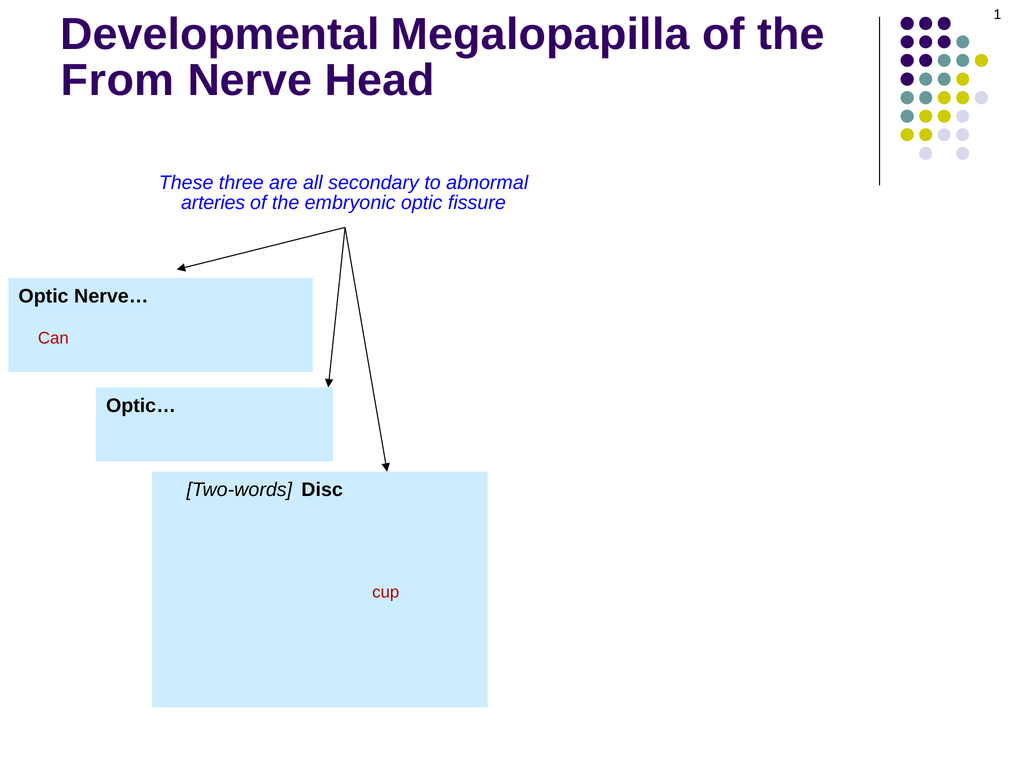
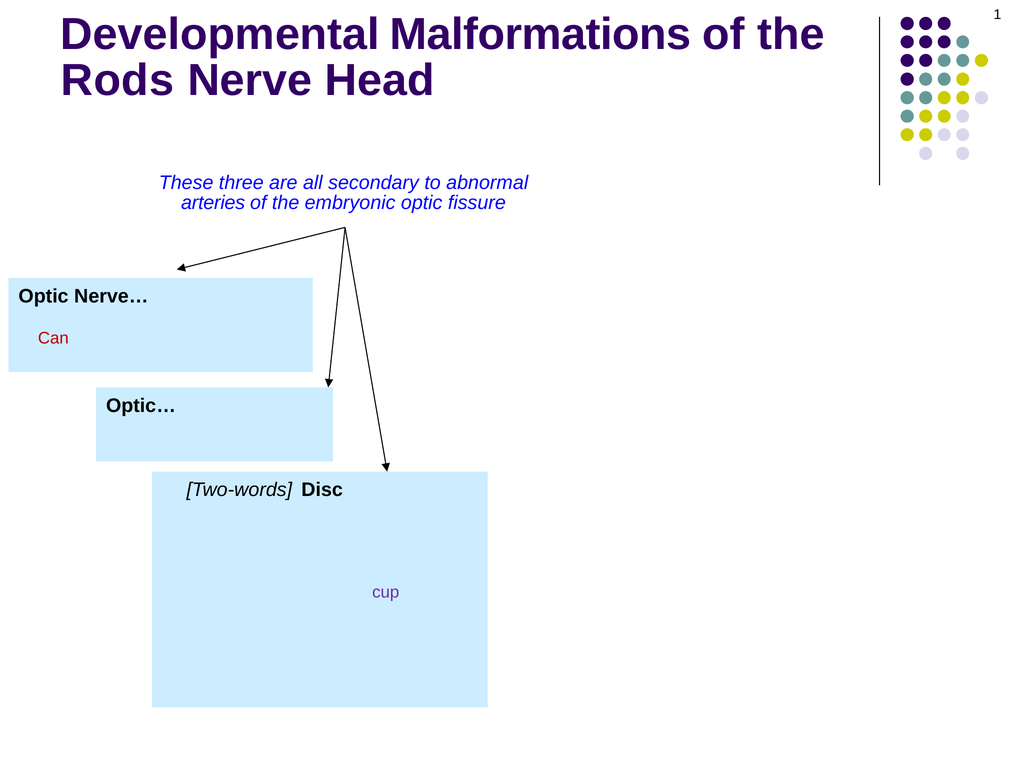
Megalopapilla: Megalopapilla -> Malformations
From: From -> Rods
cup colour: red -> purple
